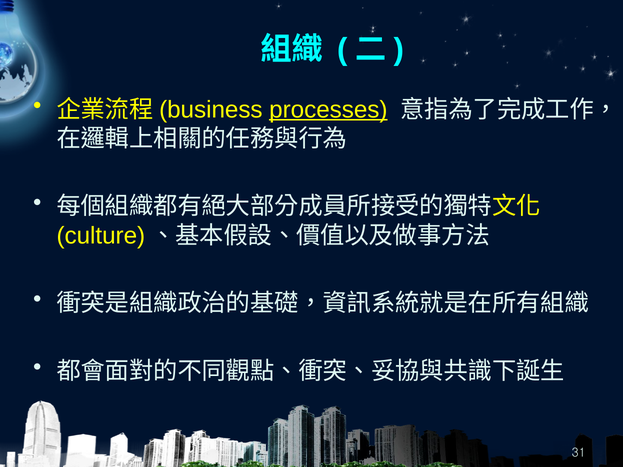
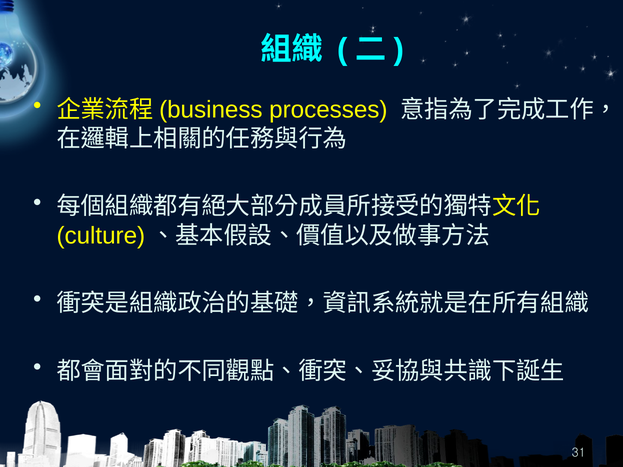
processes underline: present -> none
